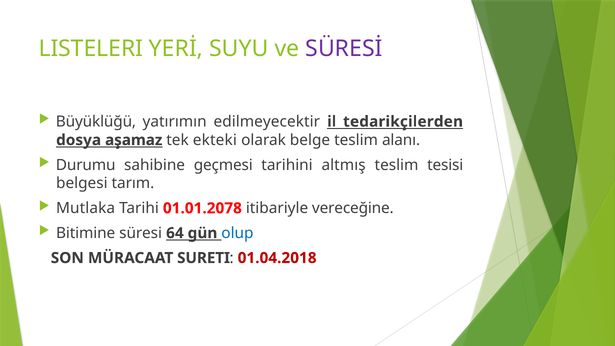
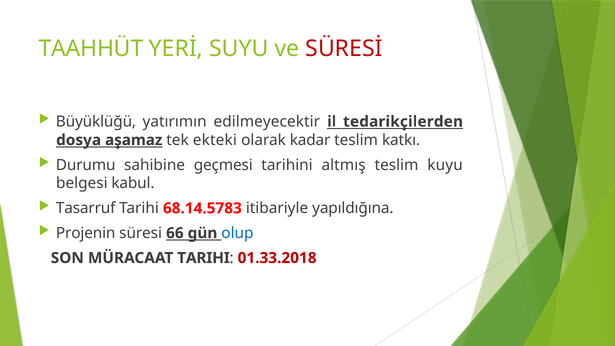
LISTELERI: LISTELERI -> TAAHHÜT
SÜRESİ colour: purple -> red
belge: belge -> kadar
alanı: alanı -> katkı
tesisi: tesisi -> kuyu
tarım: tarım -> kabul
Mutlaka: Mutlaka -> Tasarruf
01.01.2078: 01.01.2078 -> 68.14.5783
vereceğine: vereceğine -> yapıldığına
Bitimine: Bitimine -> Projenin
64: 64 -> 66
MÜRACAAT SURETI: SURETI -> TARIHI
01.04.2018: 01.04.2018 -> 01.33.2018
